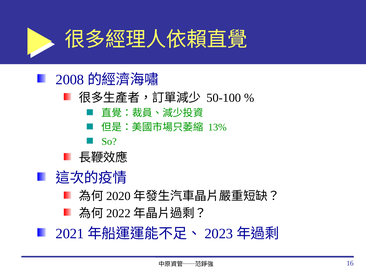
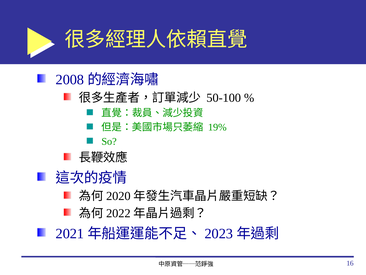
13%: 13% -> 19%
